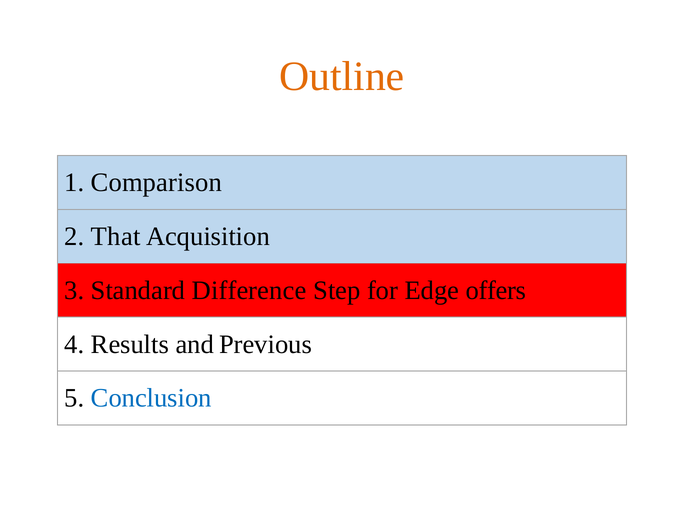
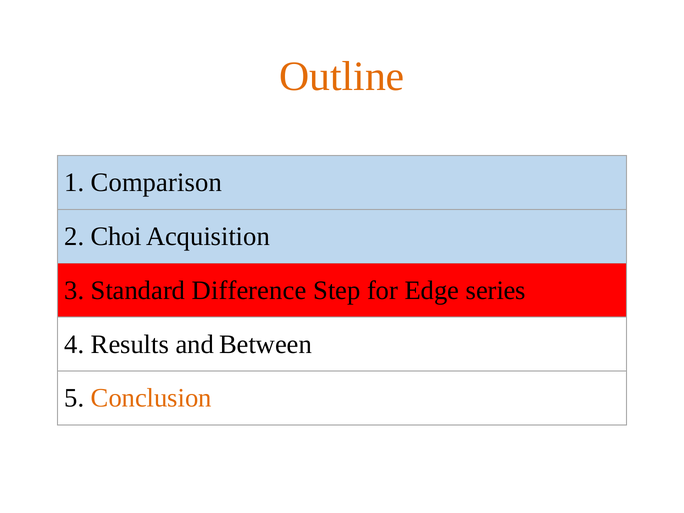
That: That -> Choi
offers: offers -> series
Previous: Previous -> Between
Conclusion colour: blue -> orange
